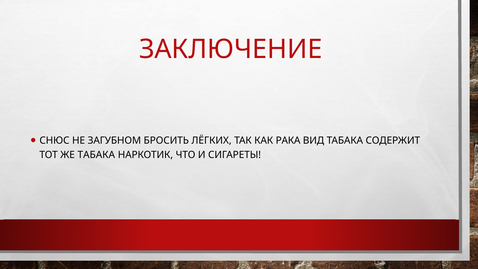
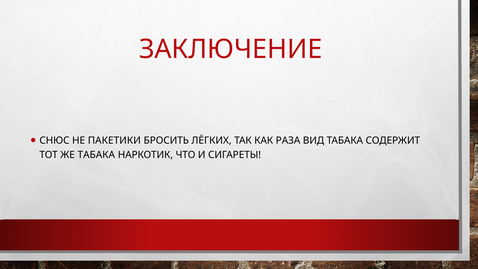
ЗАГУБНОМ: ЗАГУБНОМ -> ПАКЕТИКИ
РАКА: РАКА -> РАЗА
